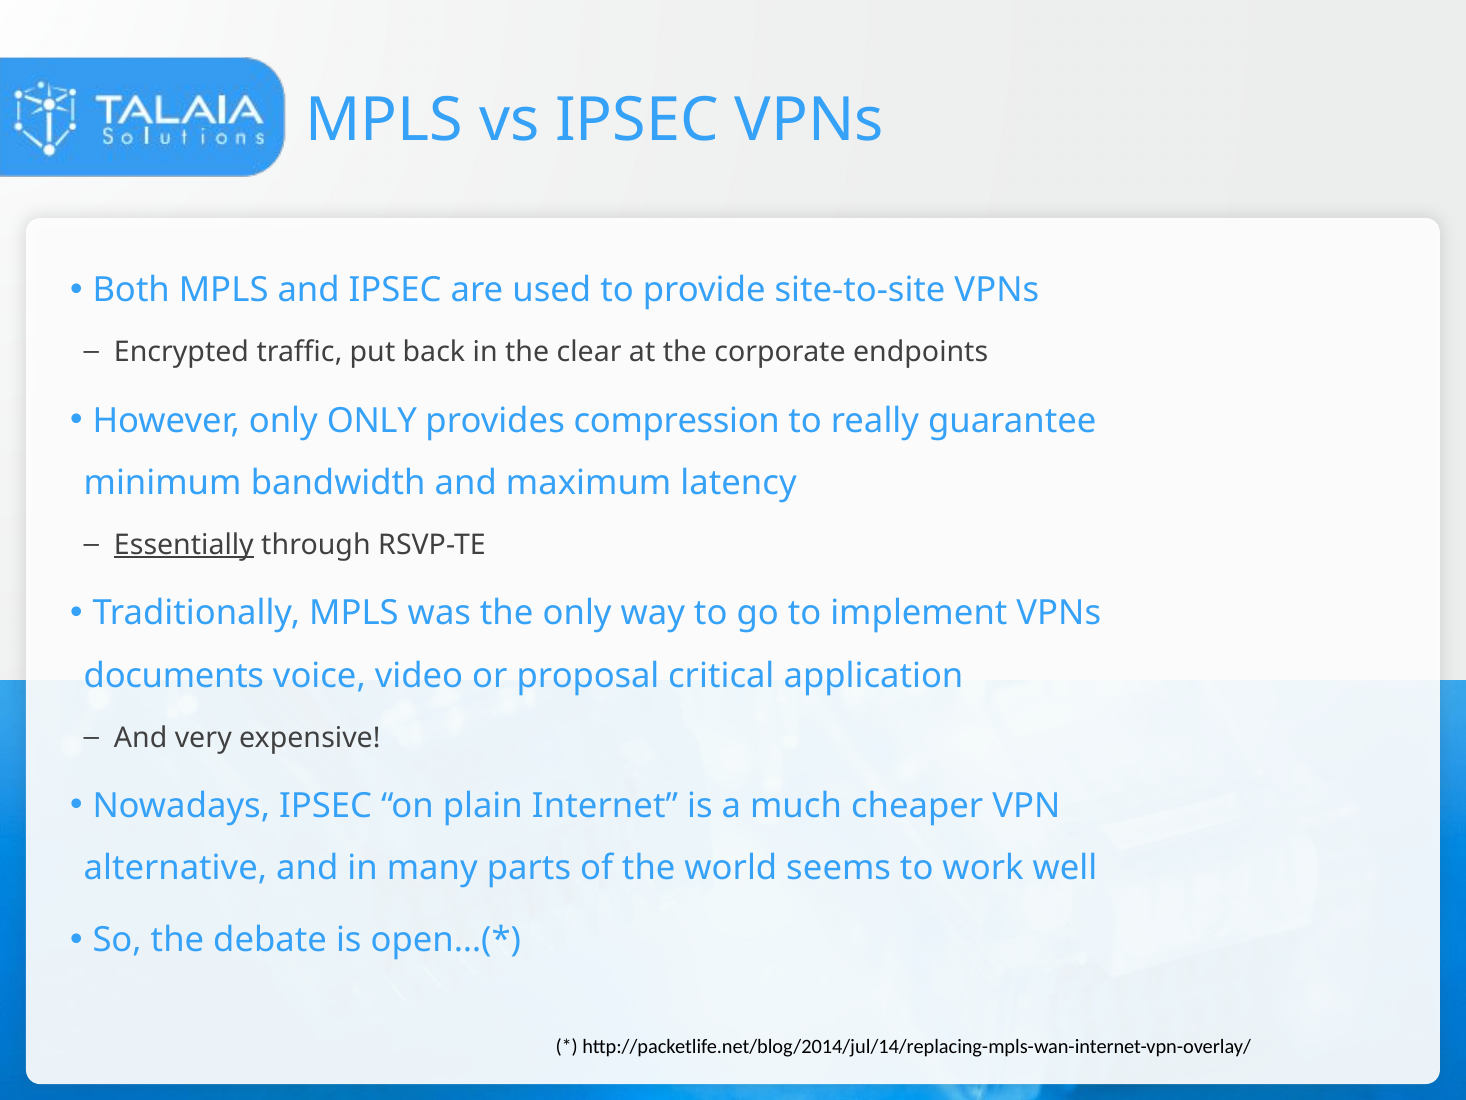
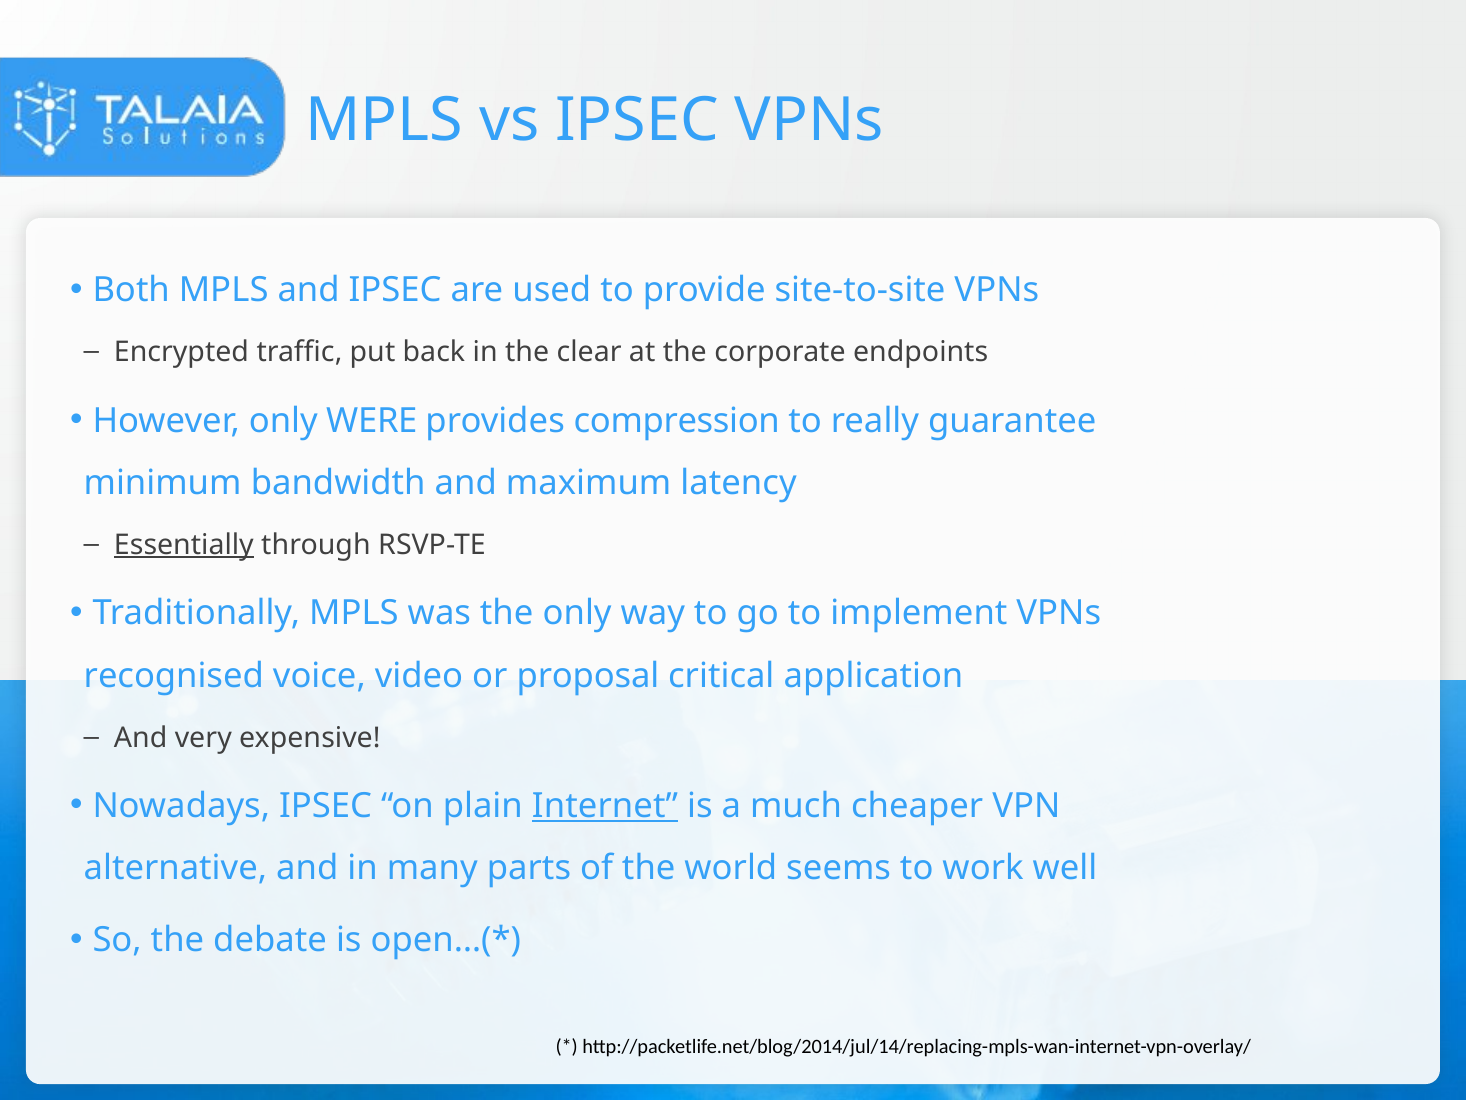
only ONLY: ONLY -> WERE
documents: documents -> recognised
Internet underline: none -> present
